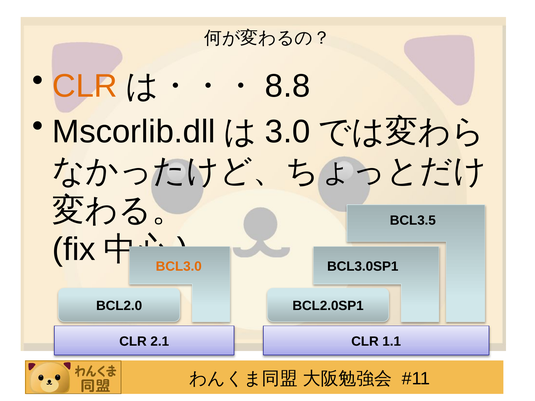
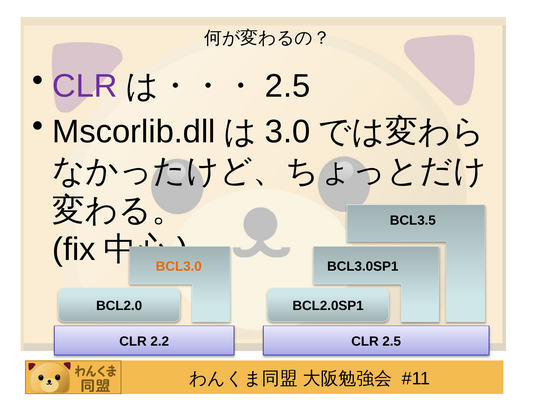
CLR at (85, 86) colour: orange -> purple
8.8 at (288, 86): 8.8 -> 2.5
2.1: 2.1 -> 2.2
CLR 1.1: 1.1 -> 2.5
